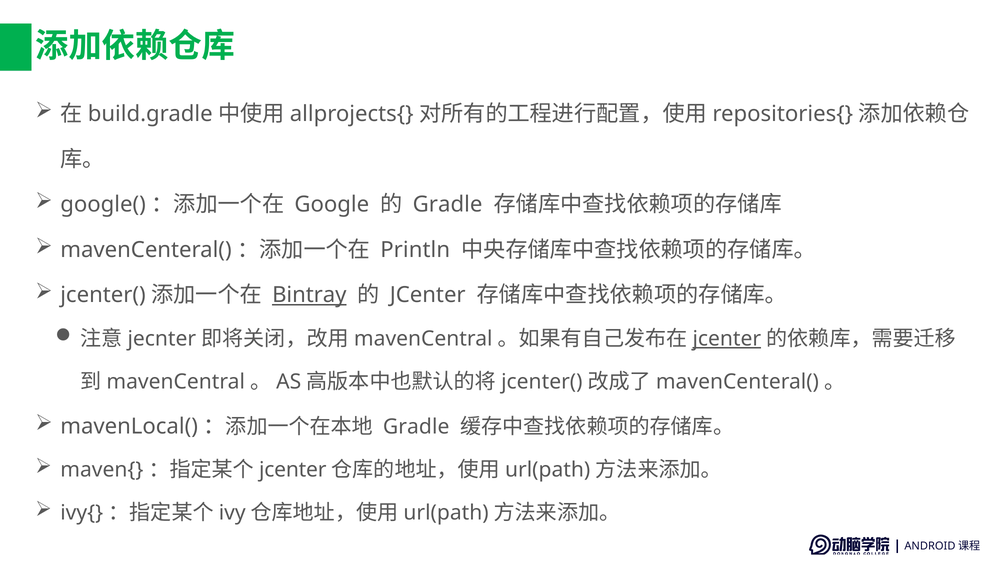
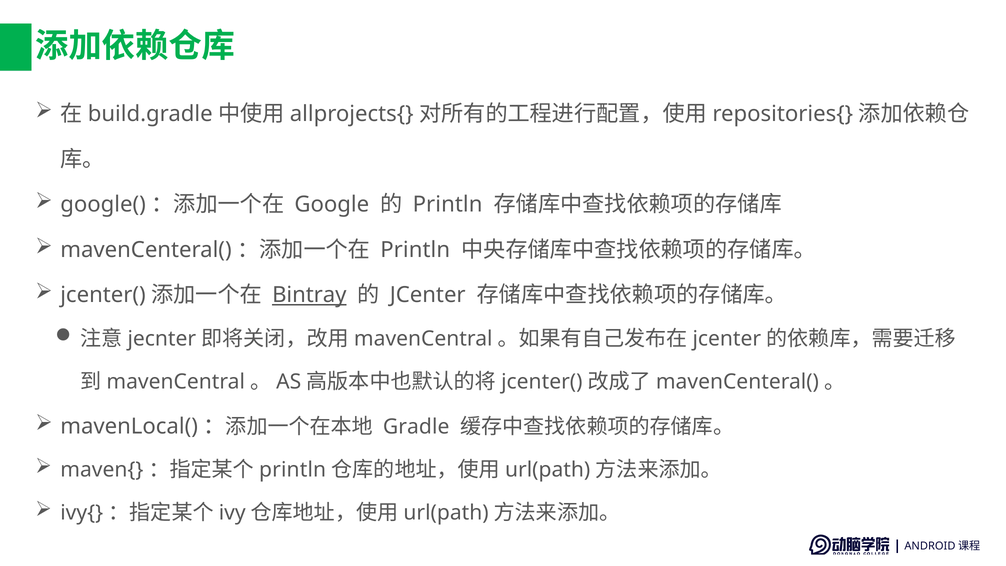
Gradle at (448, 205): Gradle -> Println
jcenter at (727, 339) underline: present -> none
jcenter at (293, 470): jcenter -> println
